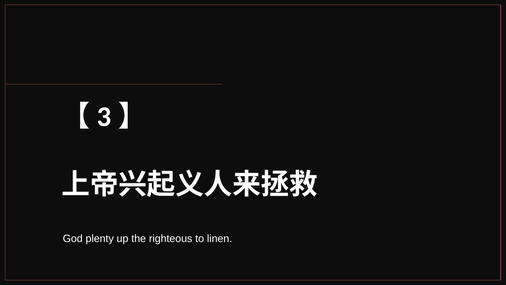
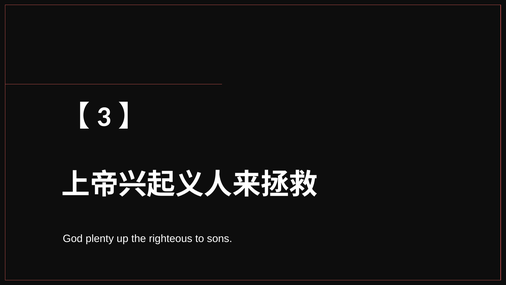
linen: linen -> sons
